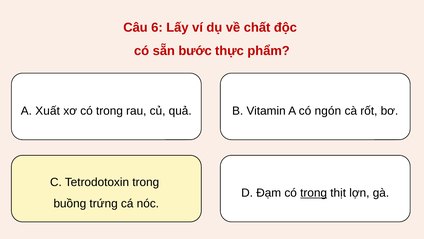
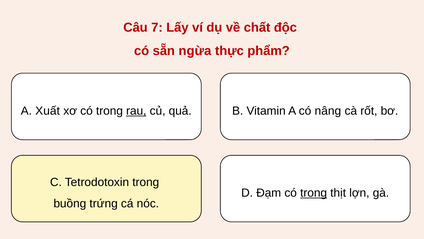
6: 6 -> 7
bước: bước -> ngừa
rau underline: none -> present
ngón: ngón -> nâng
